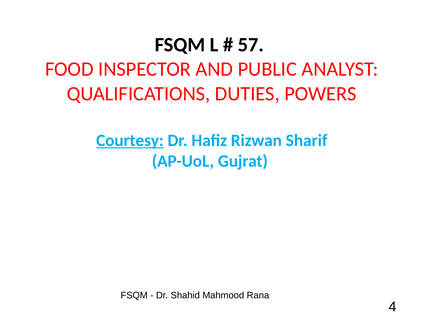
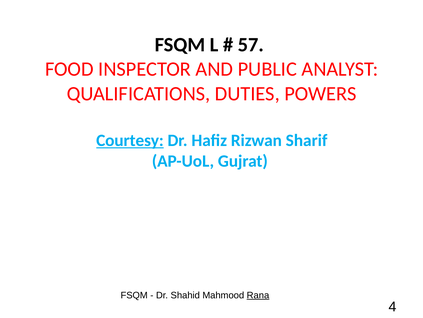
Rana underline: none -> present
